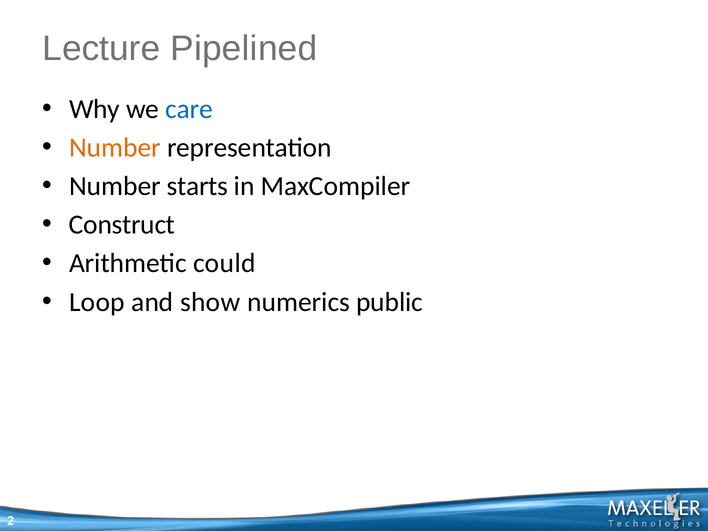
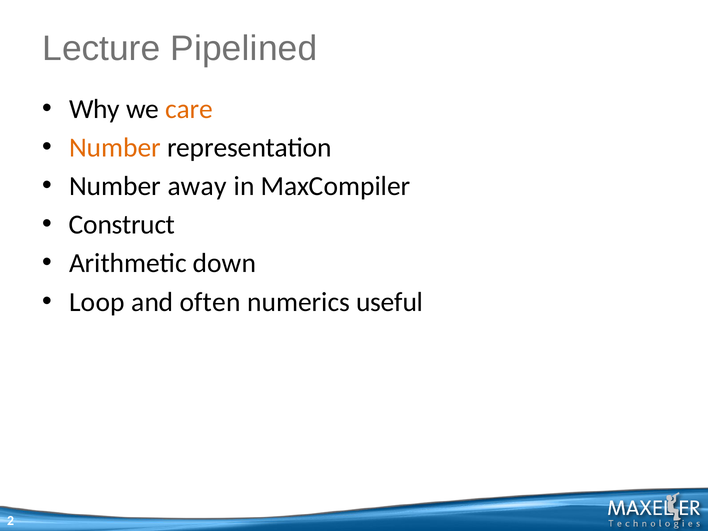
care colour: blue -> orange
starts: starts -> away
could: could -> down
show: show -> often
public: public -> useful
